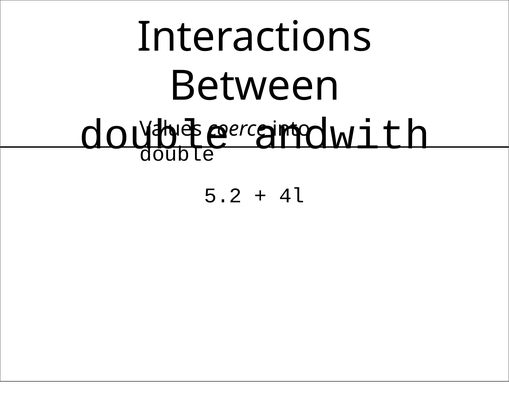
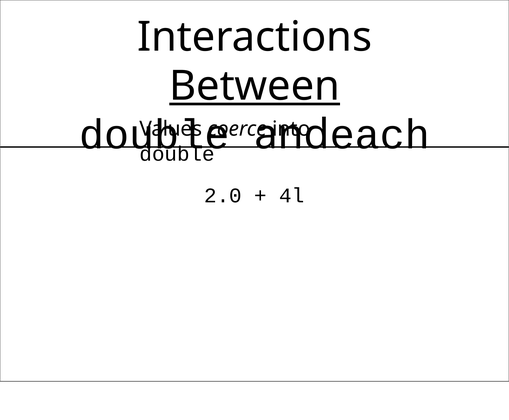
Between underline: none -> present
with: with -> each
5.2: 5.2 -> 2.0
